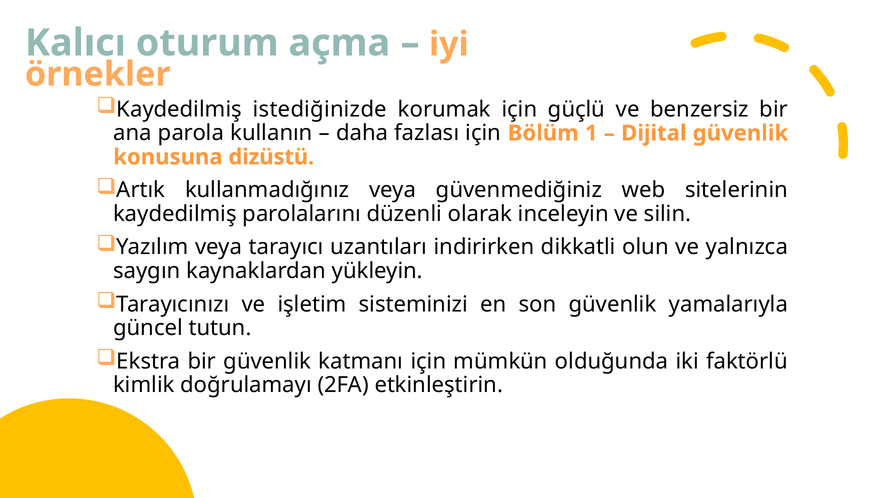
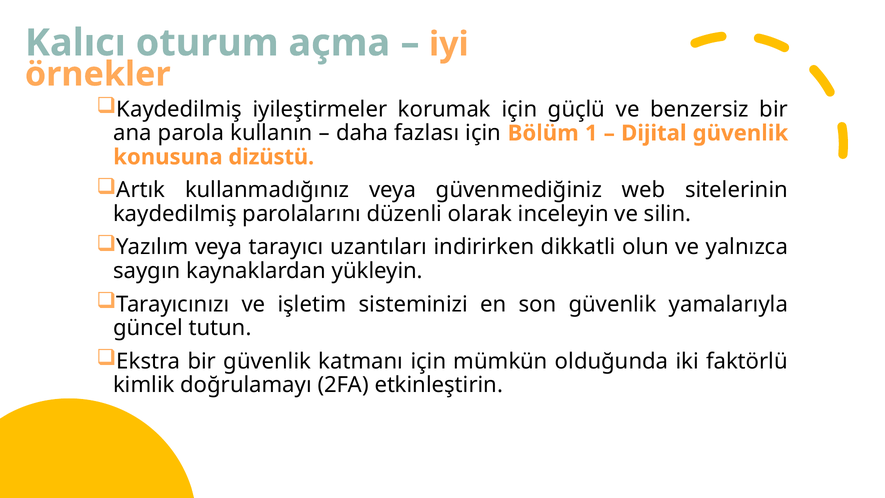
istediğinizde: istediğinizde -> iyileştirmeler
